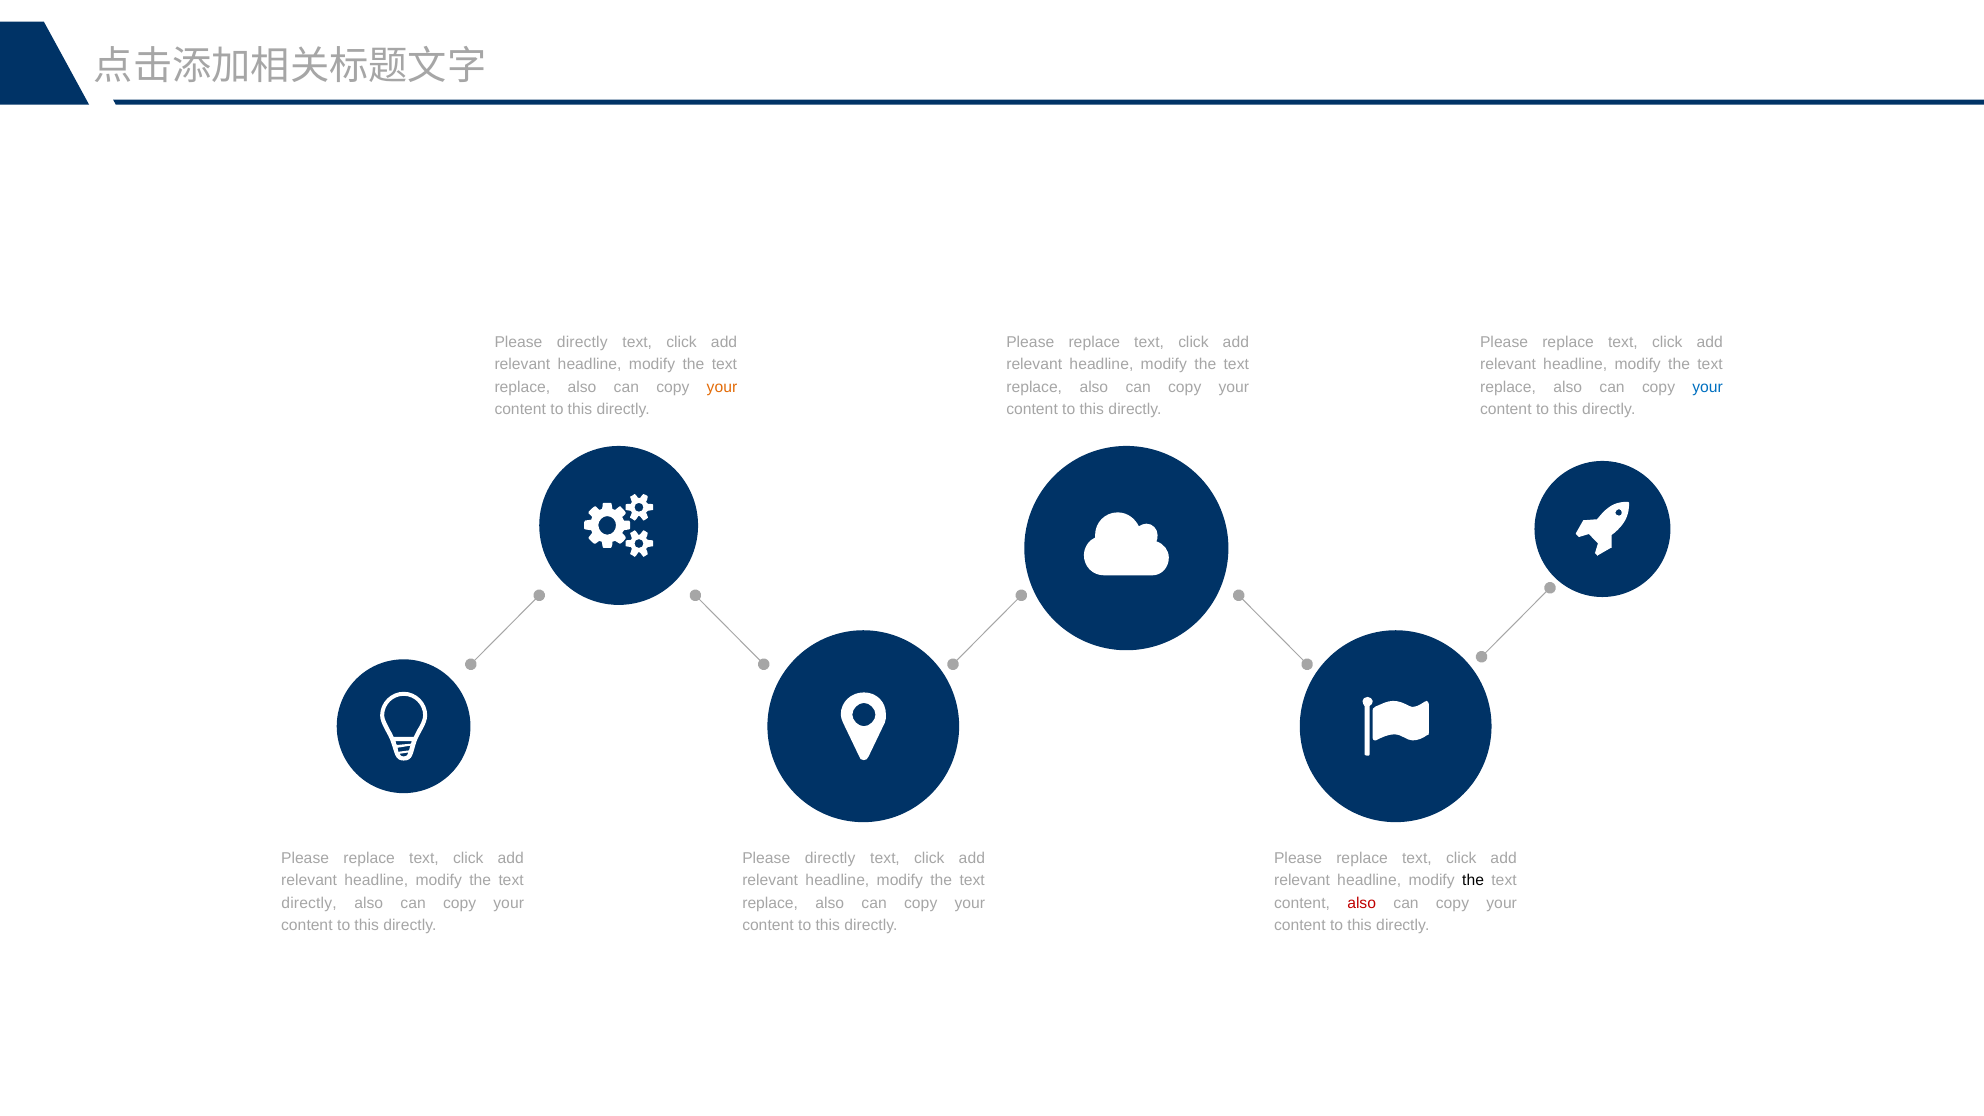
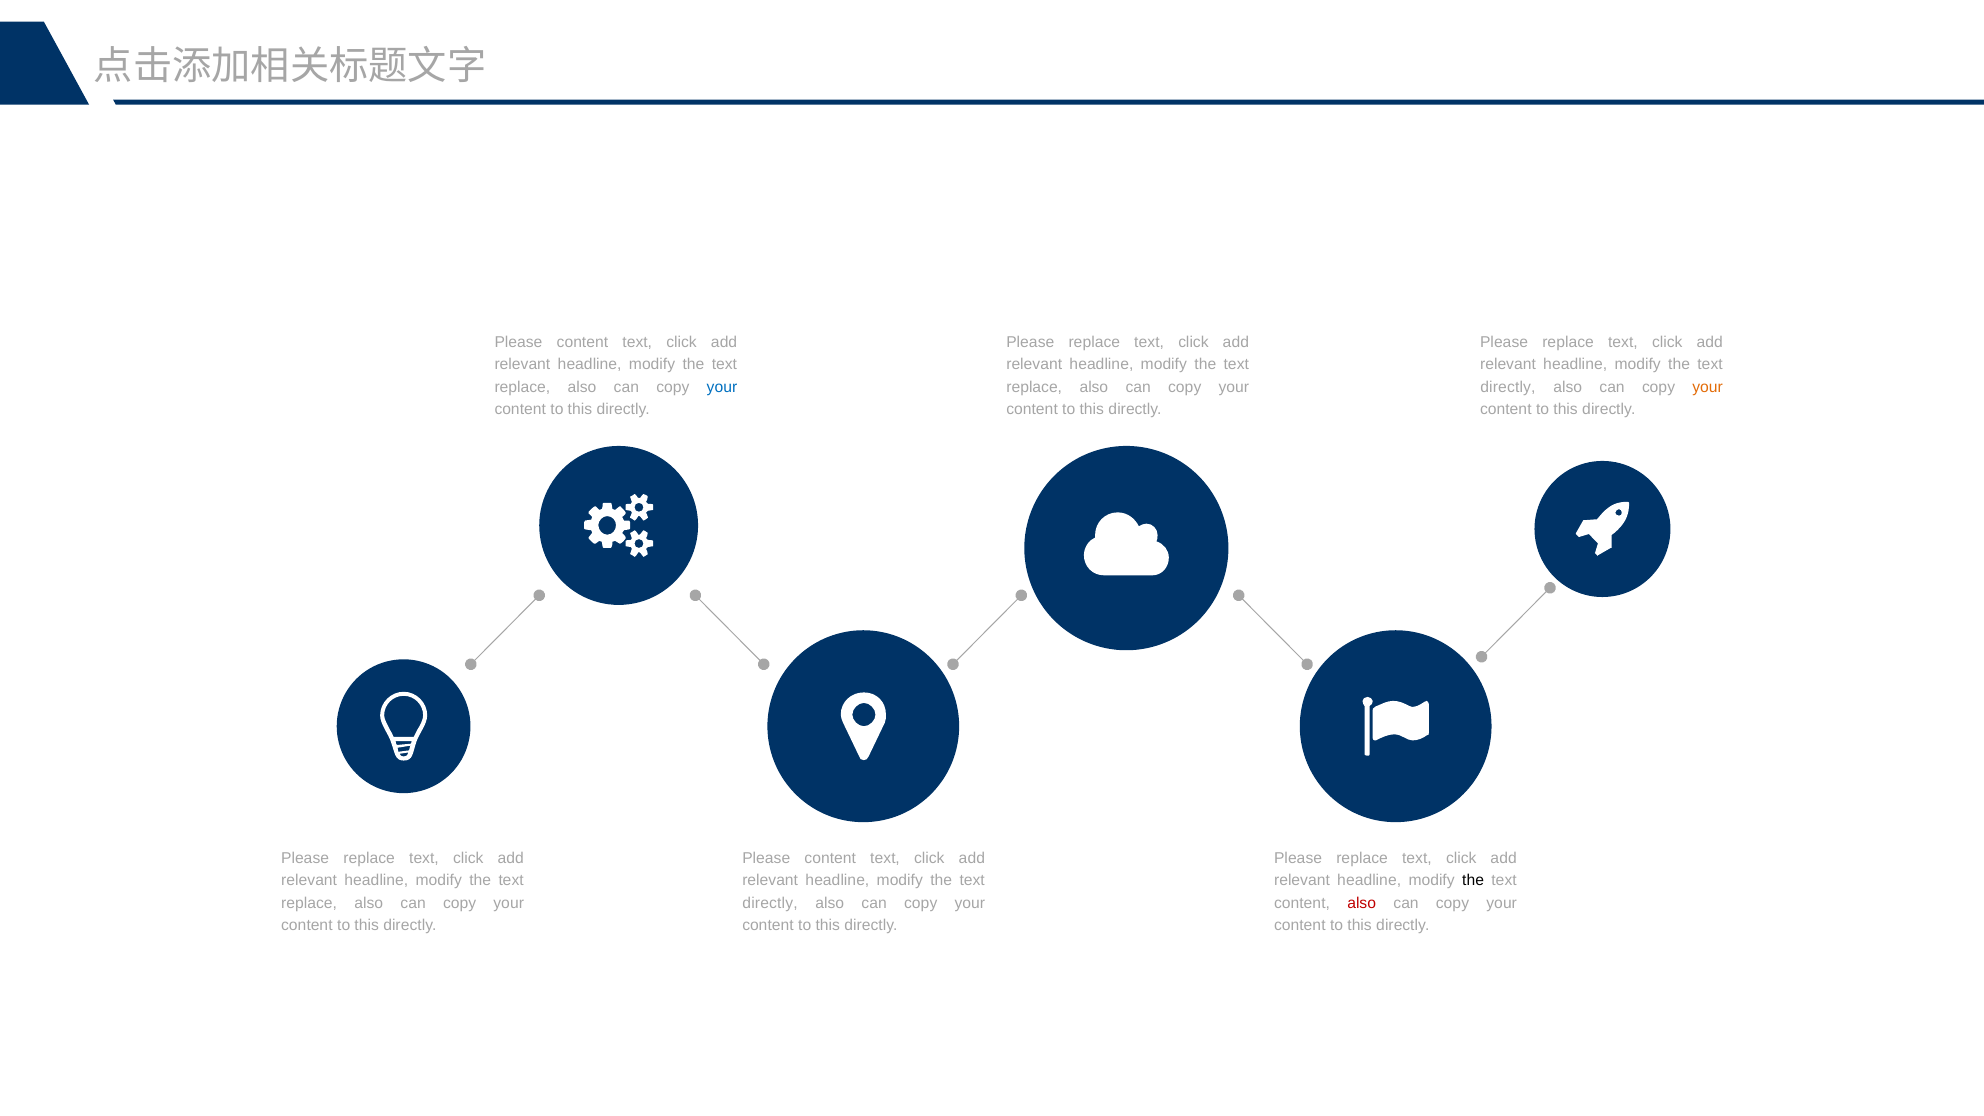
directly at (582, 342): directly -> content
your at (722, 387) colour: orange -> blue
replace at (1508, 387): replace -> directly
your at (1708, 387) colour: blue -> orange
directly at (830, 858): directly -> content
directly at (309, 903): directly -> replace
replace at (770, 903): replace -> directly
